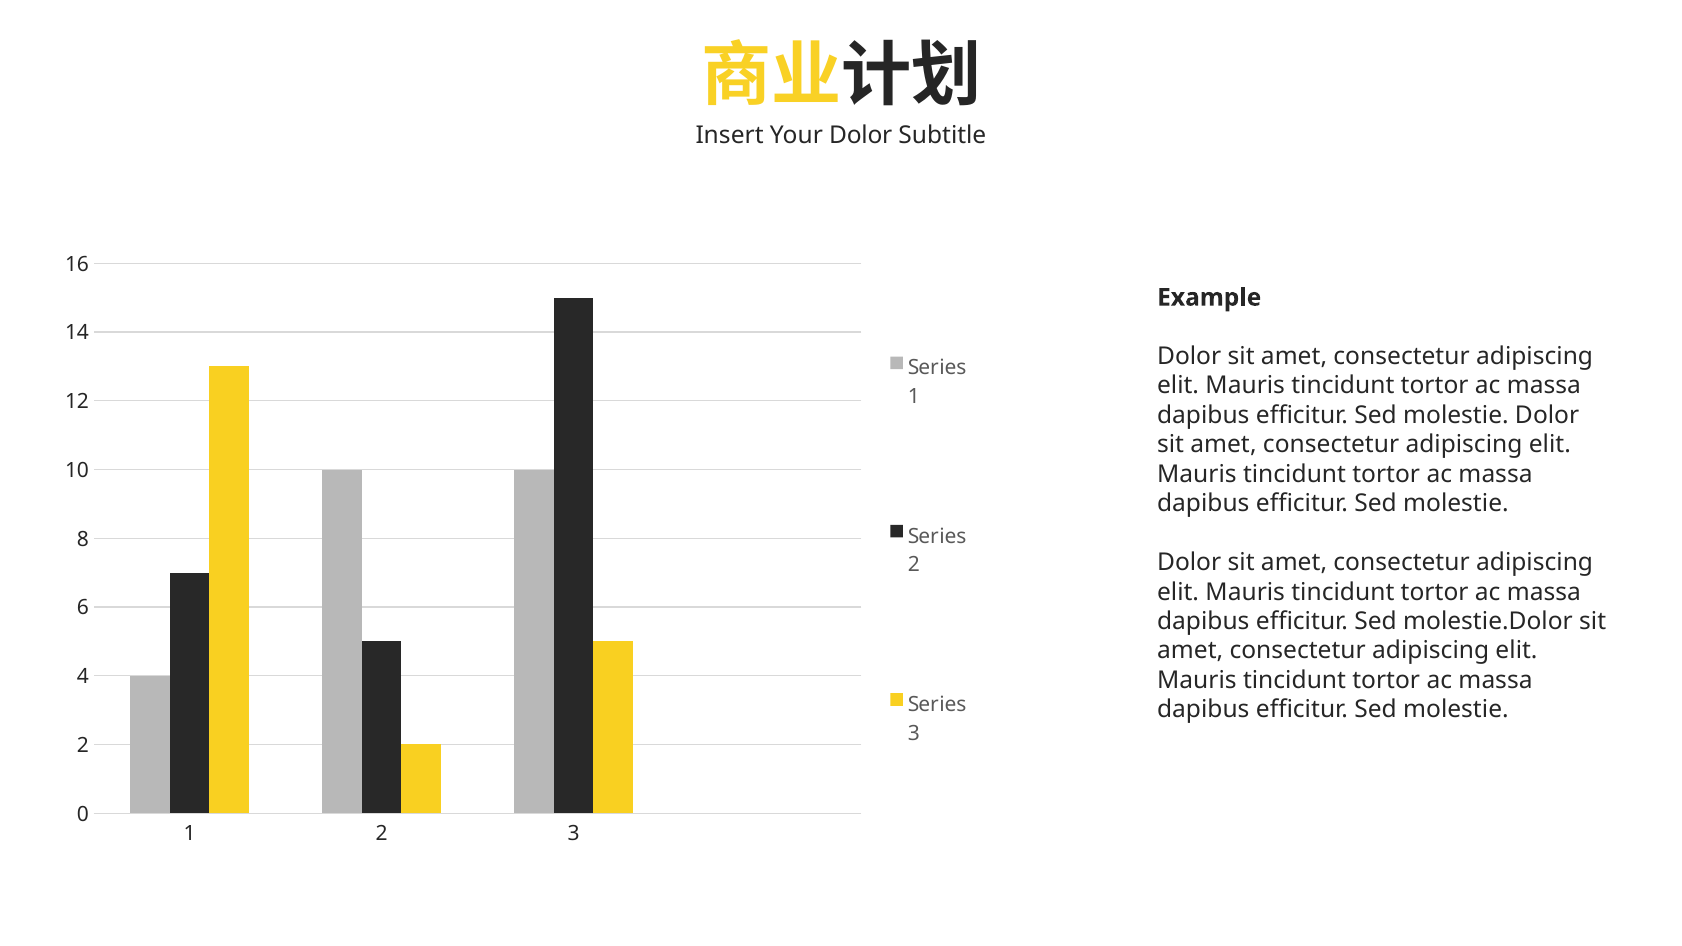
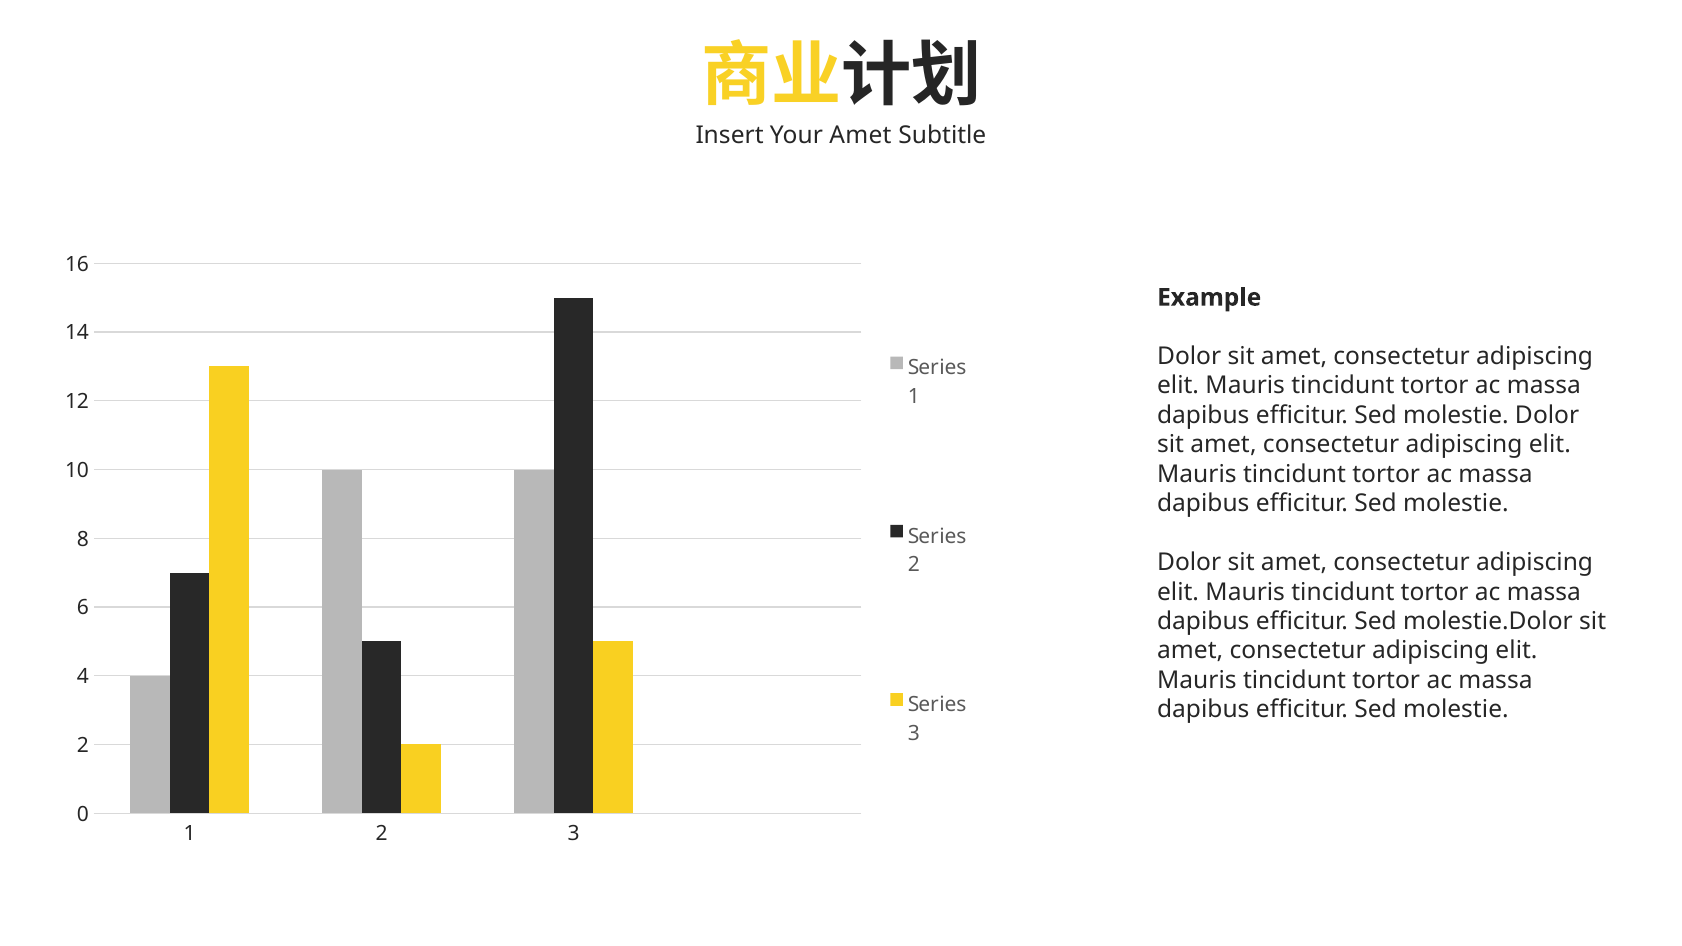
Your Dolor: Dolor -> Amet
